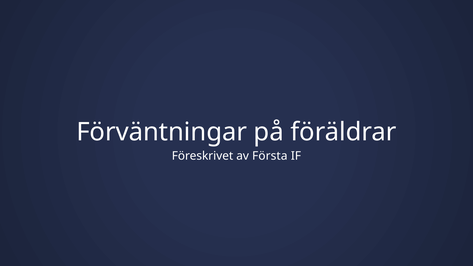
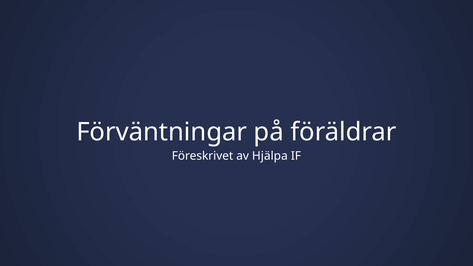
Första: Första -> Hjälpa
